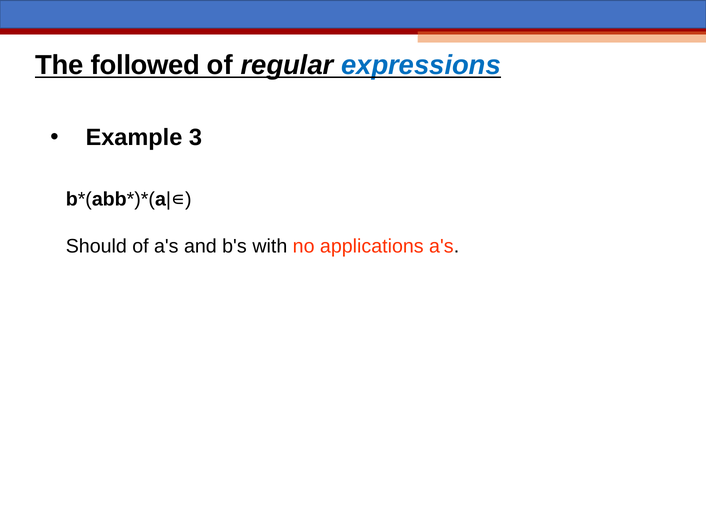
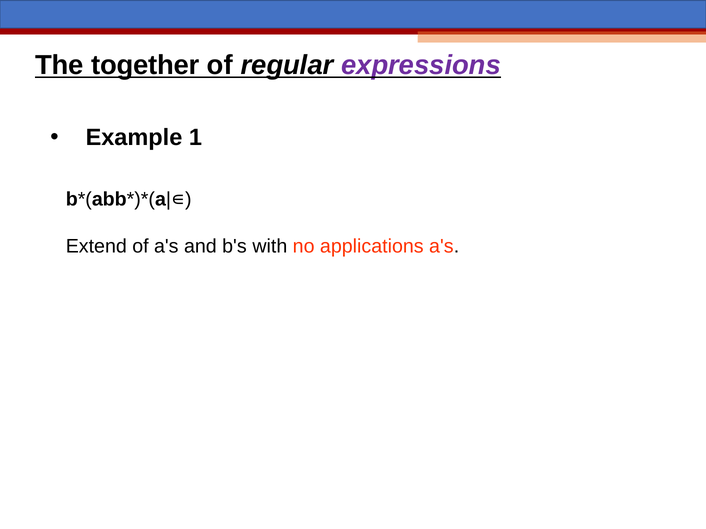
followed: followed -> together
expressions colour: blue -> purple
3: 3 -> 1
Should: Should -> Extend
